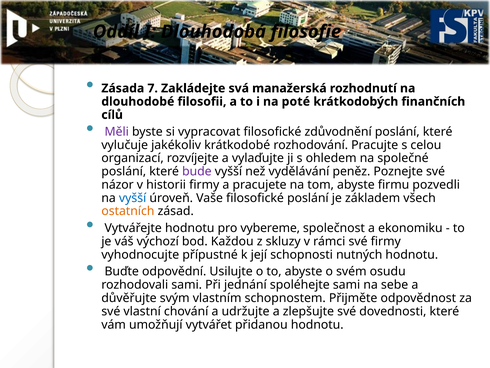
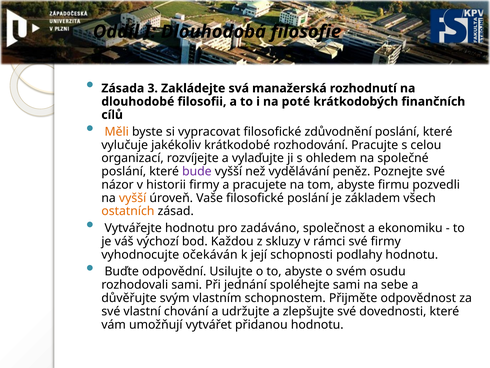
7: 7 -> 3
Měli colour: purple -> orange
vyšší at (133, 198) colour: blue -> orange
vybereme: vybereme -> zadáváno
přípustné: přípustné -> očekáván
nutných: nutných -> podlahy
